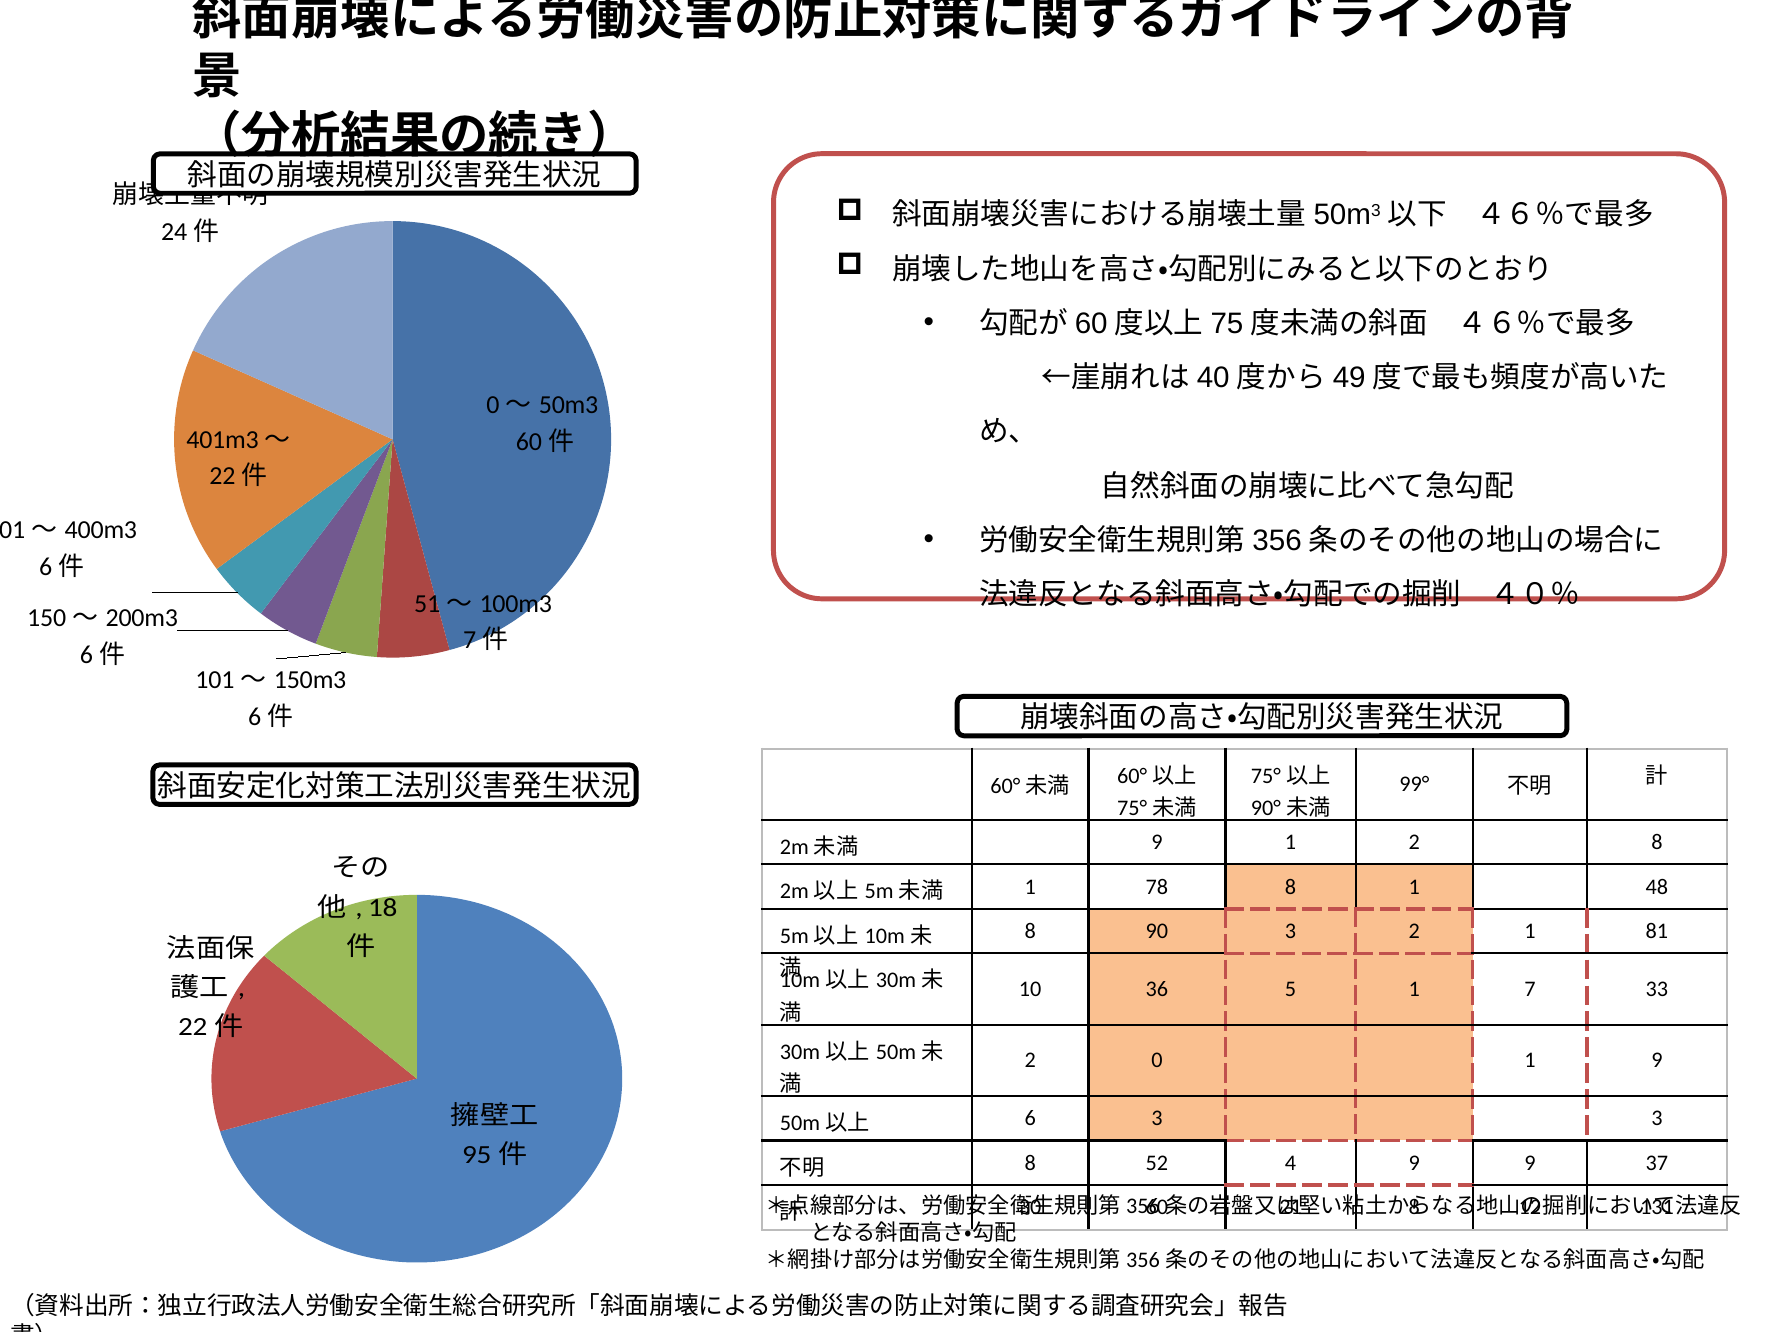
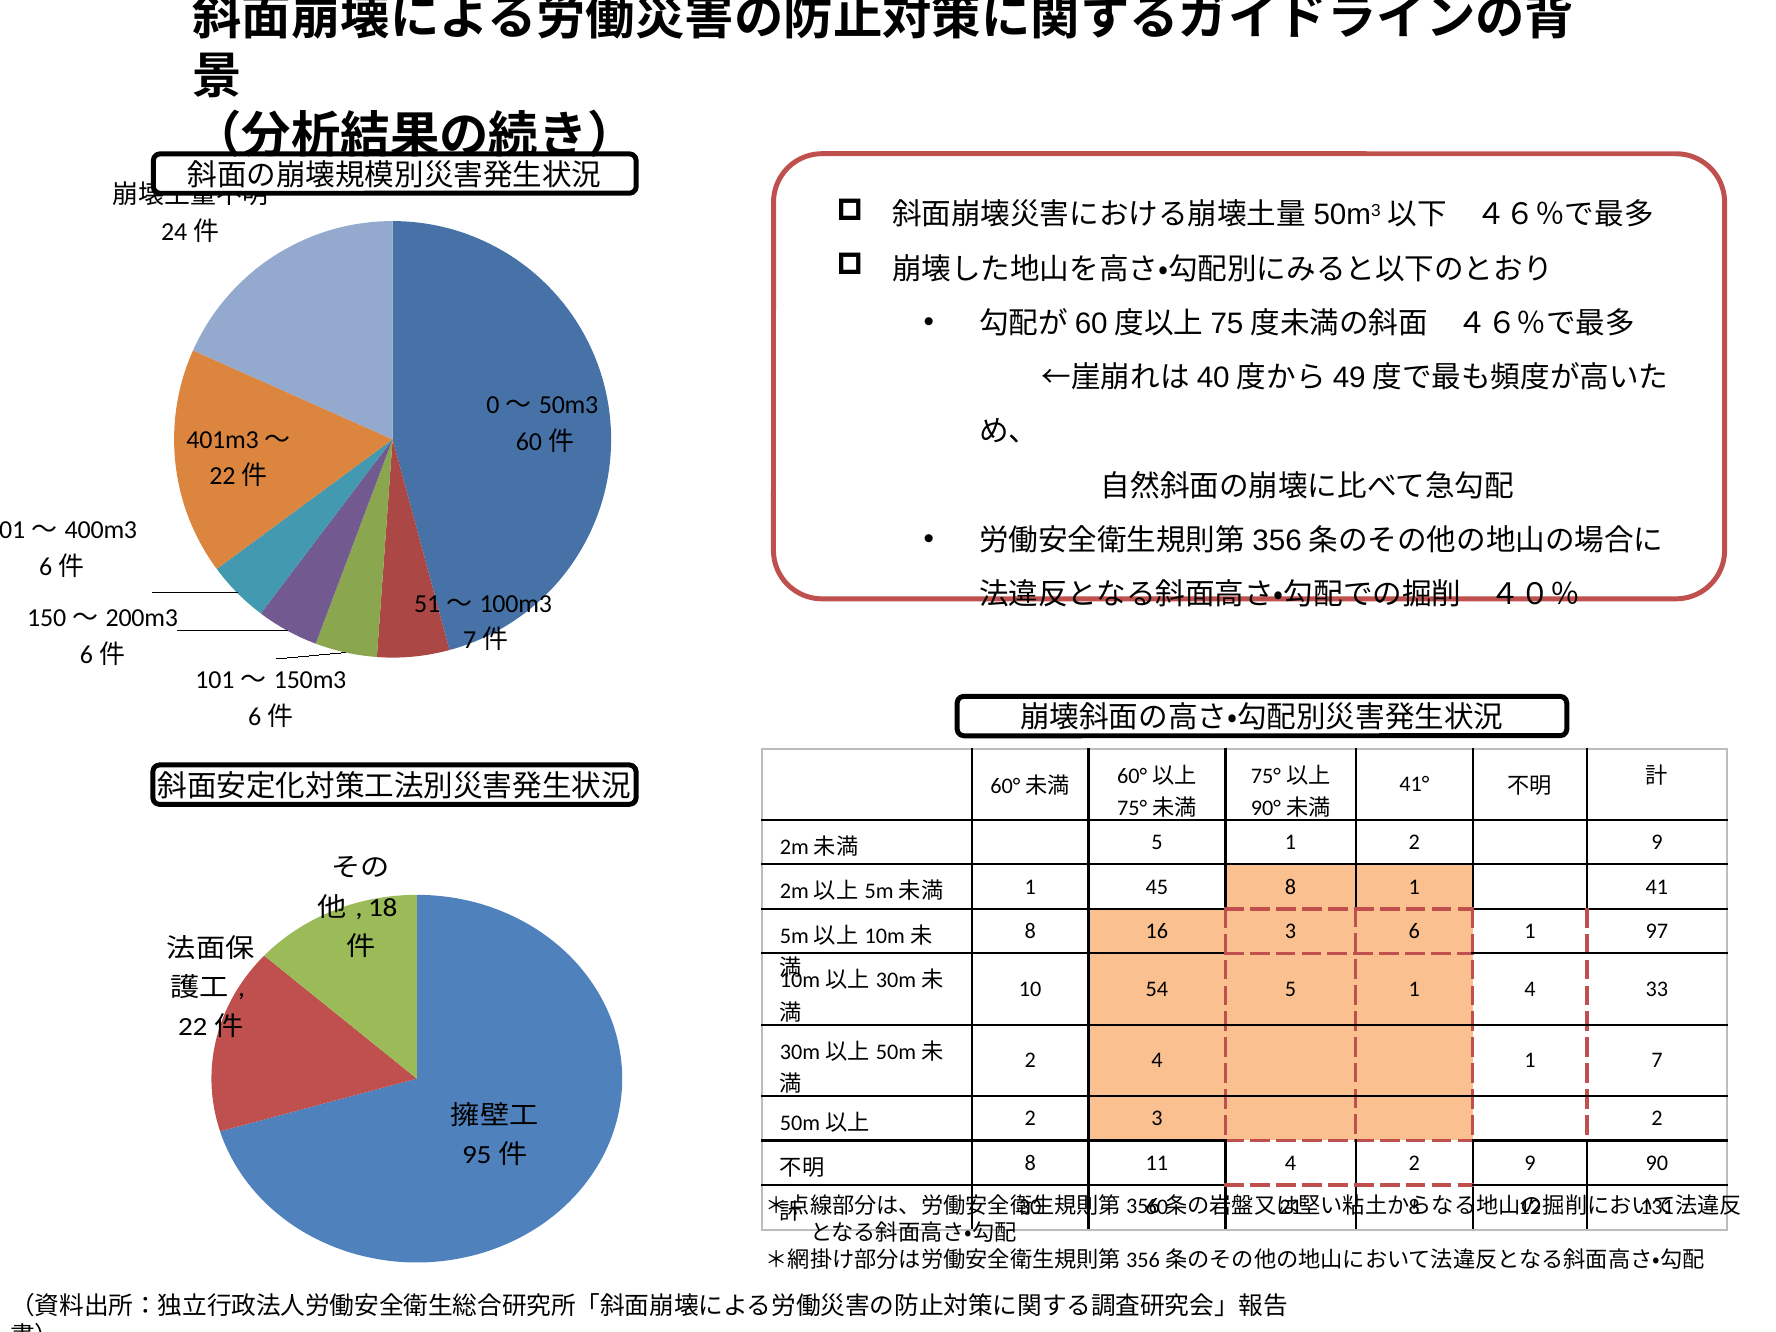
99°: 99° -> 41°
9 at (1157, 842): 9 -> 5
1 2 8: 8 -> 9
78: 78 -> 45
48: 48 -> 41
90: 90 -> 16
3 2: 2 -> 6
81: 81 -> 97
36: 36 -> 54
1 7: 7 -> 4
2 0: 0 -> 4
1 9: 9 -> 7
6 at (1030, 1118): 6 -> 2
3 3: 3 -> 2
52: 52 -> 11
4 9: 9 -> 2
37: 37 -> 90
